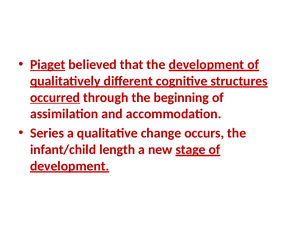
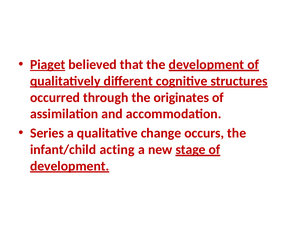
occurred underline: present -> none
beginning: beginning -> originates
length: length -> acting
